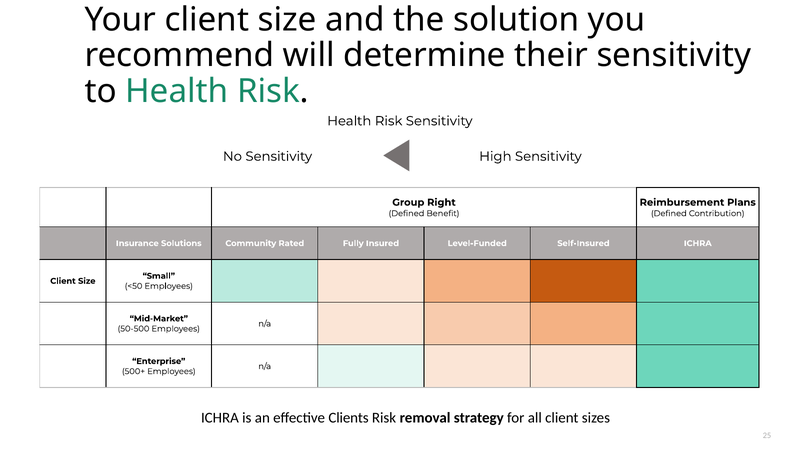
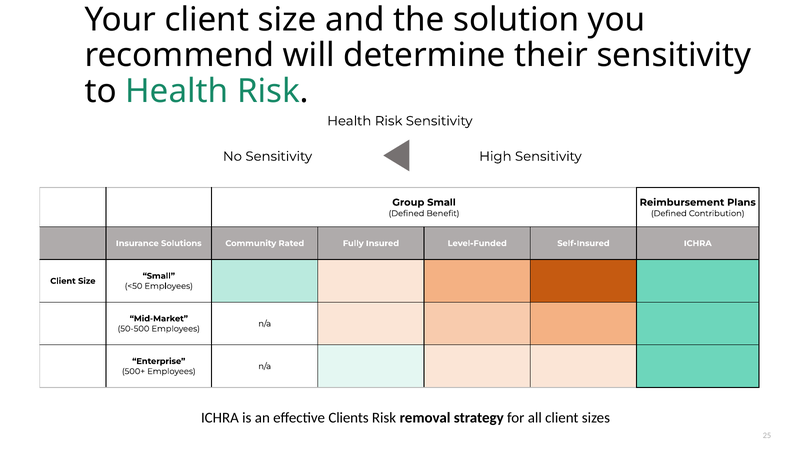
Group Right: Right -> Small
